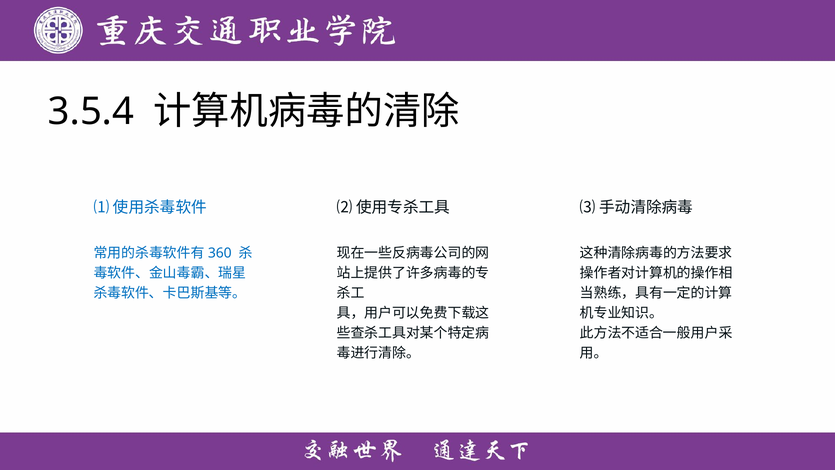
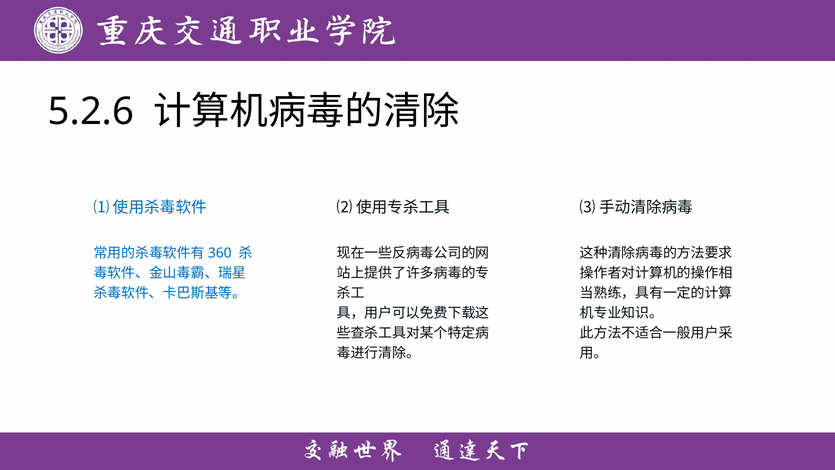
3.5.4: 3.5.4 -> 5.2.6
